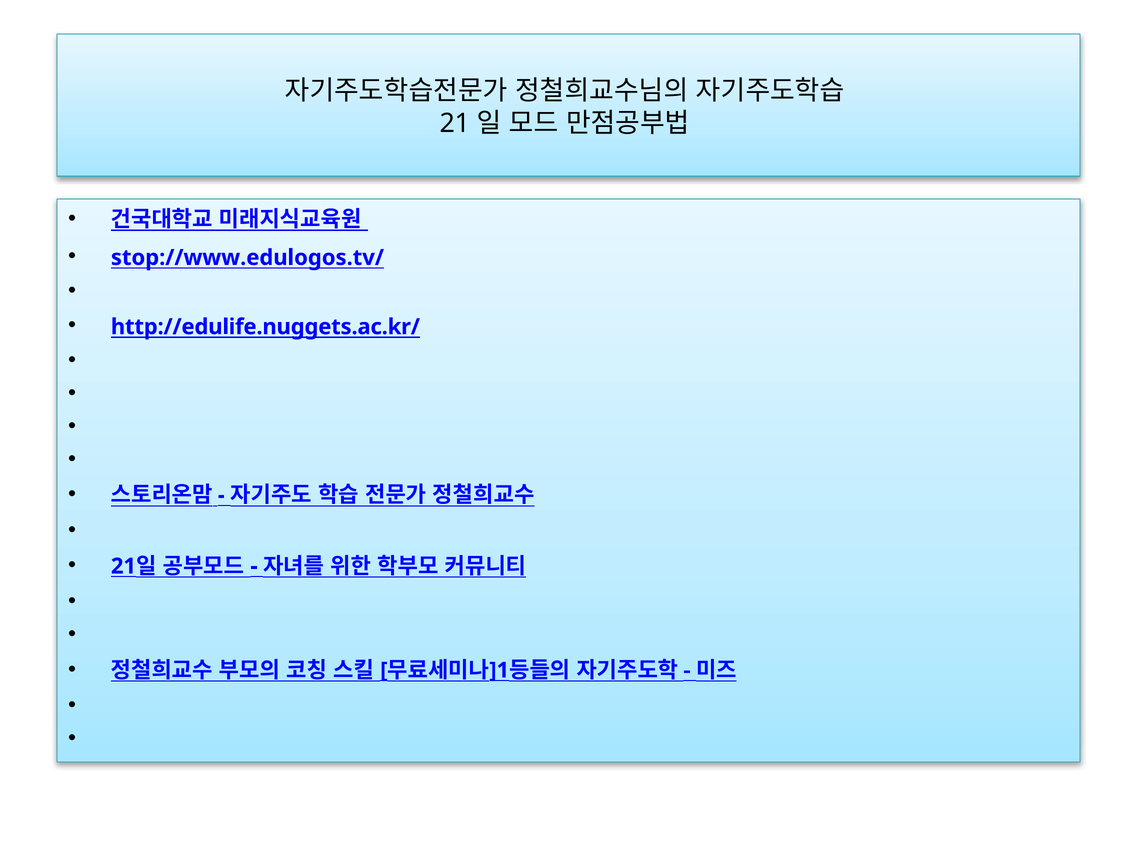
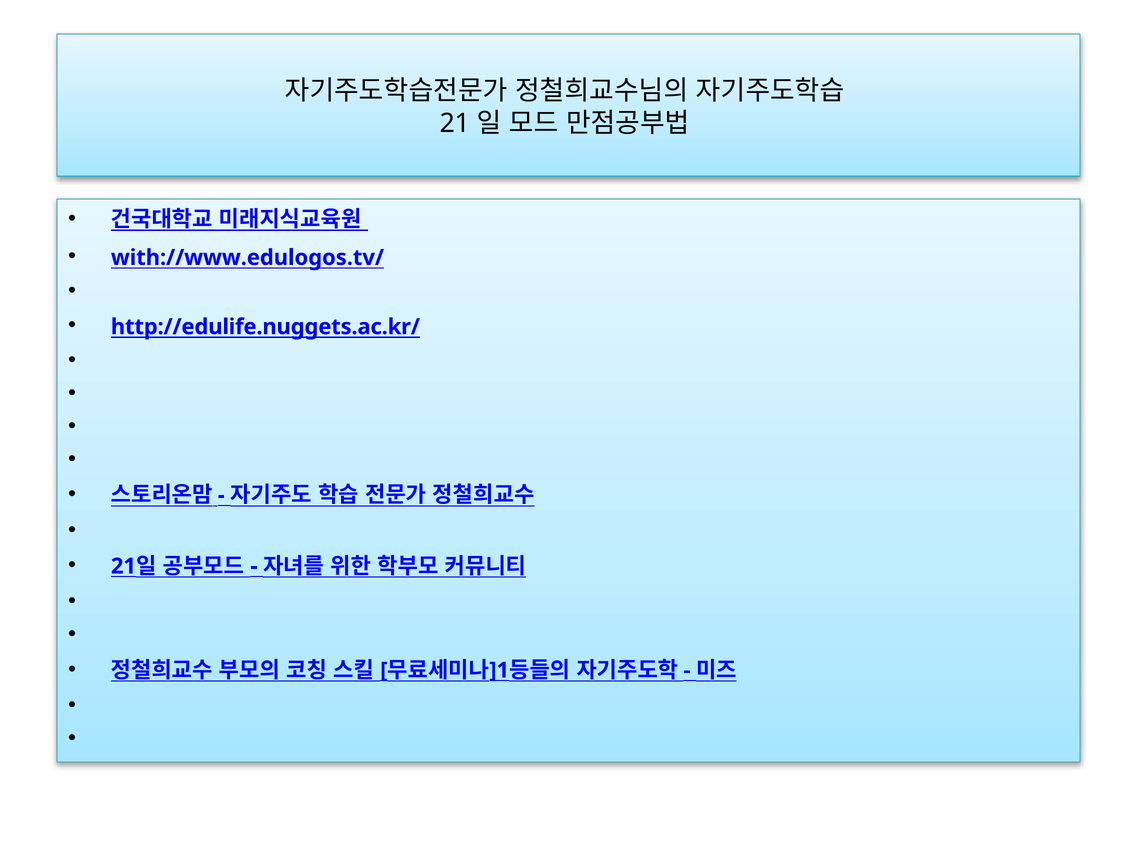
stop://www.edulogos.tv/: stop://www.edulogos.tv/ -> with://www.edulogos.tv/
